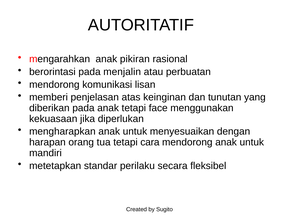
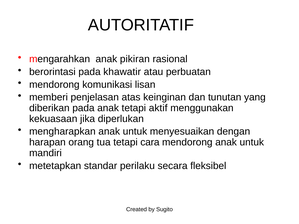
menjalin: menjalin -> khawatir
face: face -> aktif
